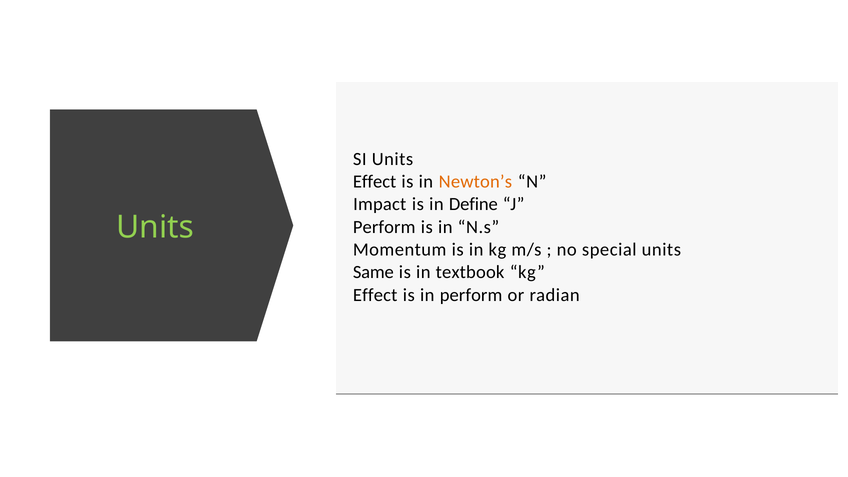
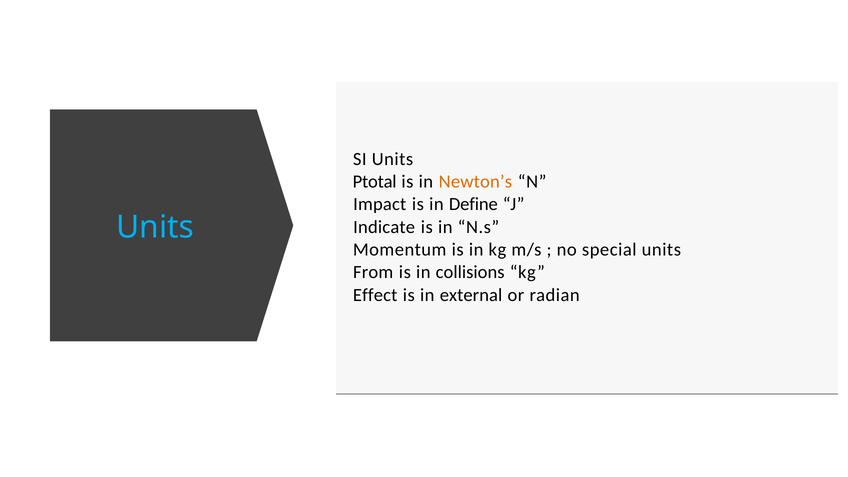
Effect at (375, 182): Effect -> Ptotal
Units at (155, 228) colour: light green -> light blue
Perform at (384, 227): Perform -> Indicate
Same: Same -> From
textbook: textbook -> collisions
in perform: perform -> external
